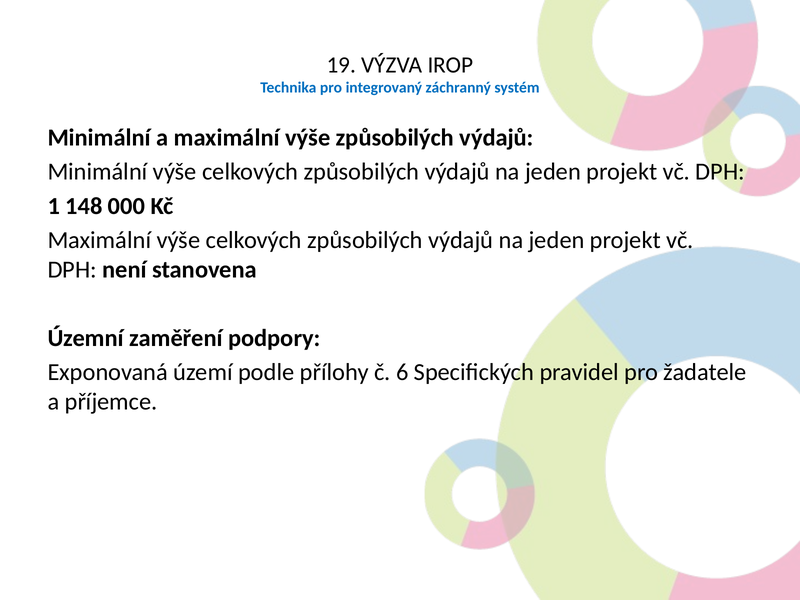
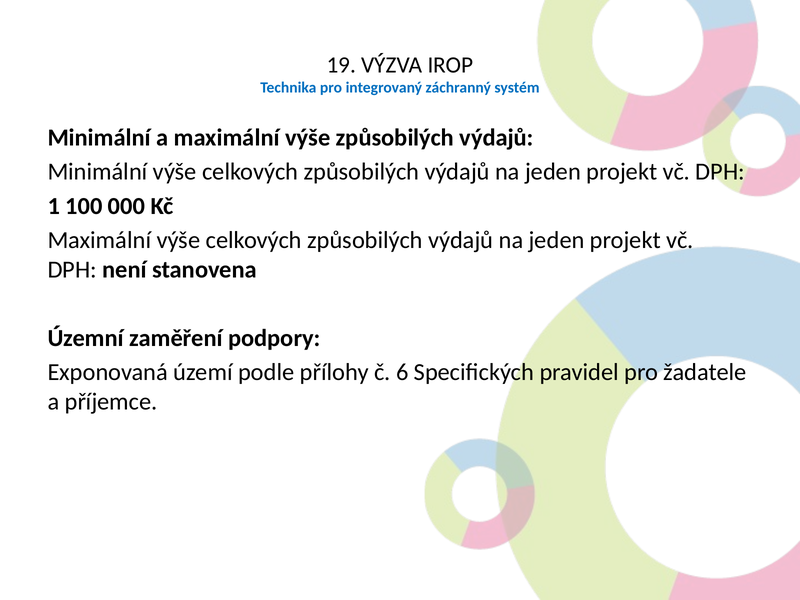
148: 148 -> 100
